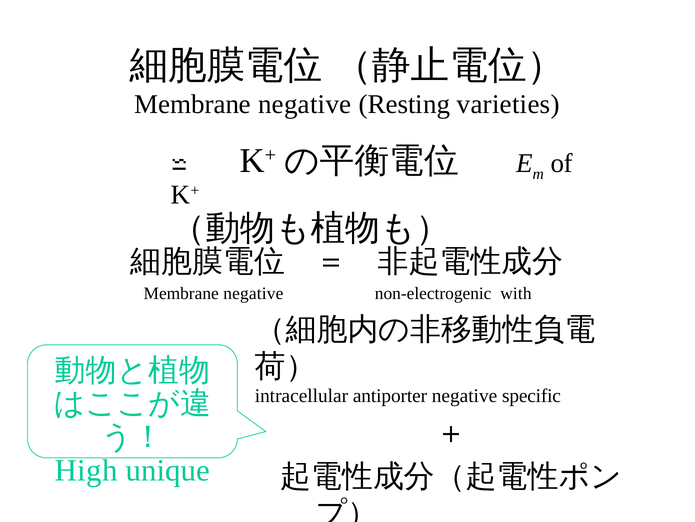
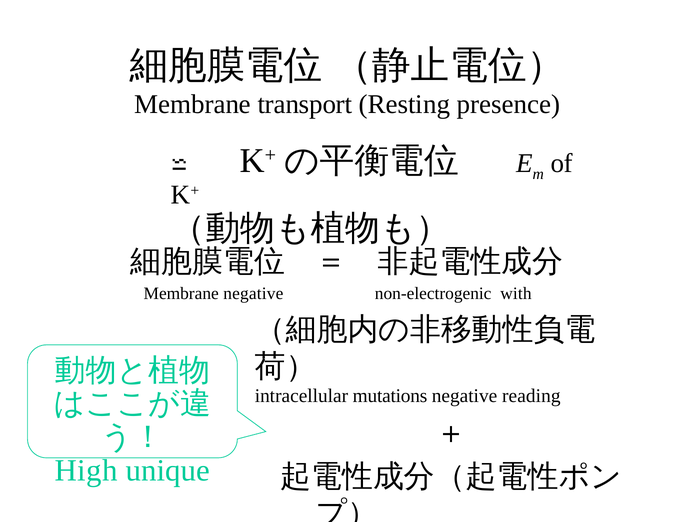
negative at (305, 104): negative -> transport
varieties: varieties -> presence
antiporter: antiporter -> mutations
specific: specific -> reading
